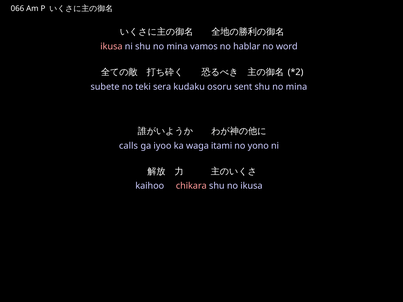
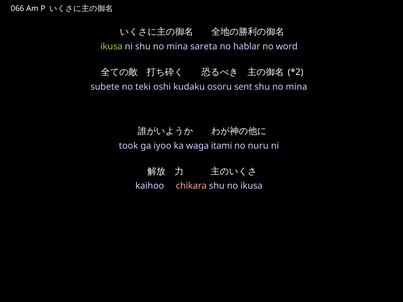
ikusa at (111, 47) colour: pink -> light green
vamos: vamos -> sareta
sera: sera -> oshi
calls: calls -> took
yono: yono -> nuru
